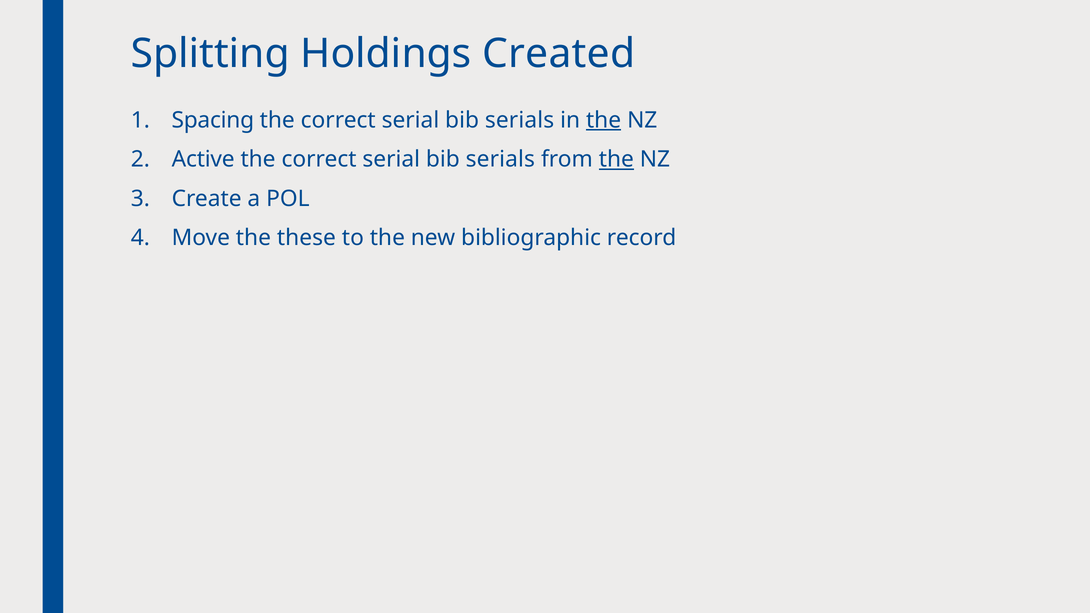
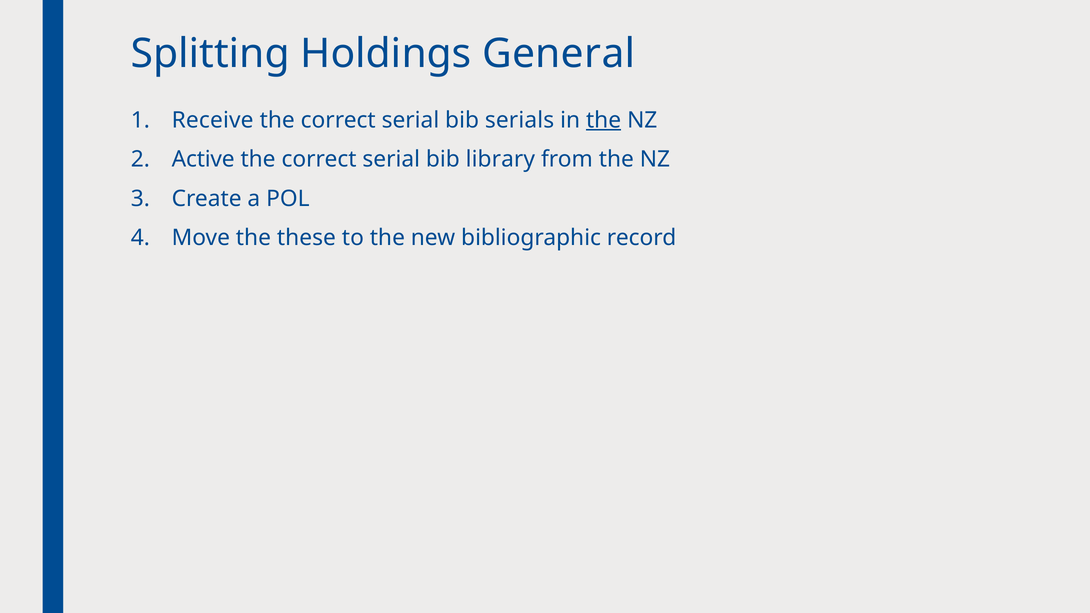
Created: Created -> General
Spacing: Spacing -> Receive
serials at (500, 159): serials -> library
the at (616, 159) underline: present -> none
